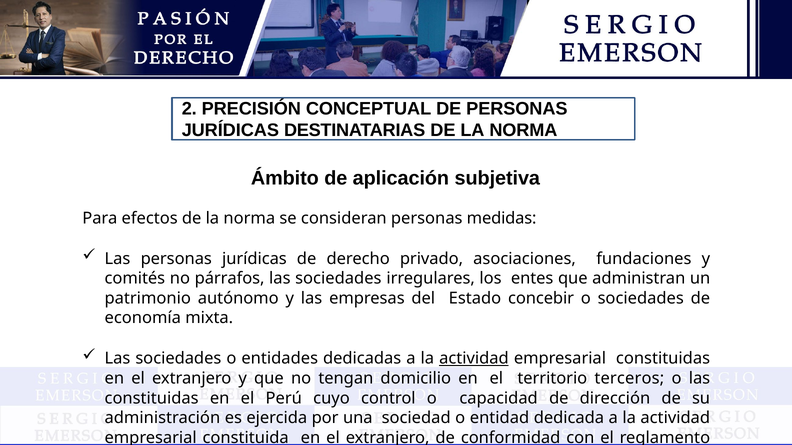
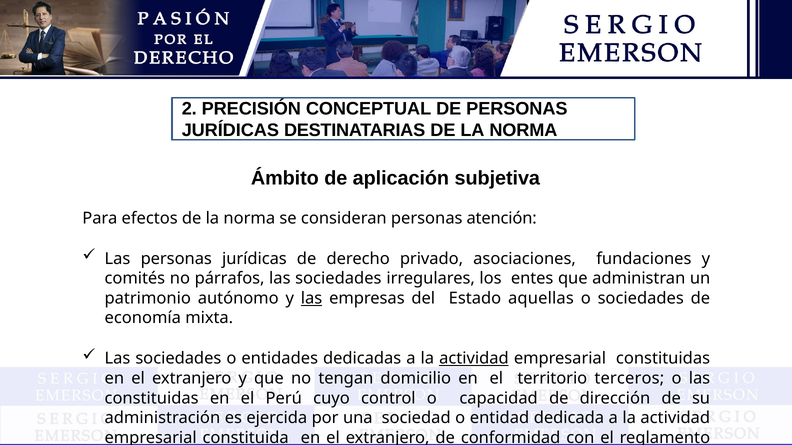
medidas: medidas -> atención
las at (311, 299) underline: none -> present
concebir: concebir -> aquellas
